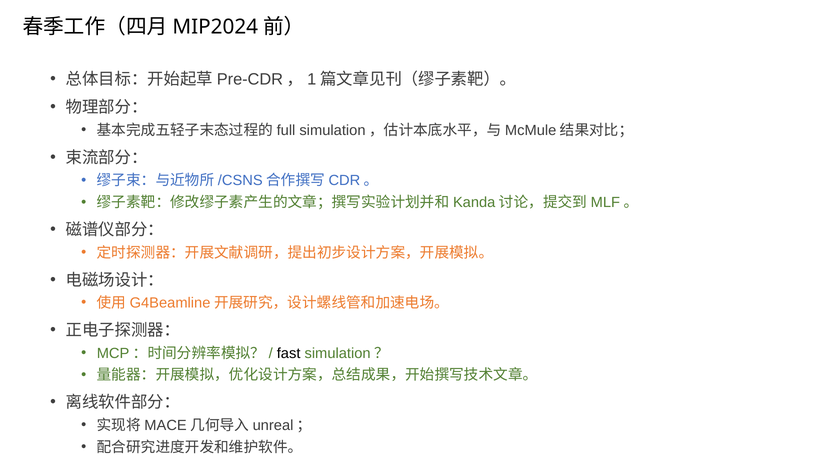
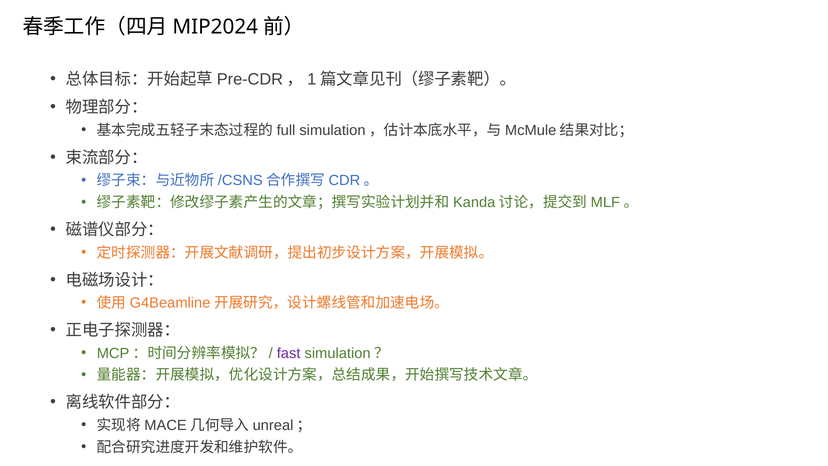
fast colour: black -> purple
